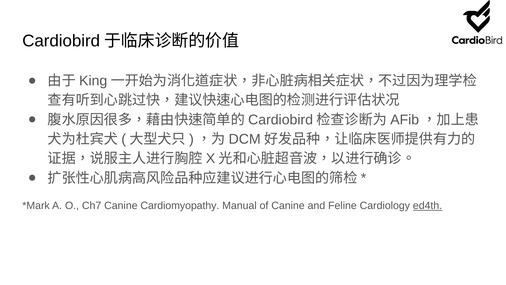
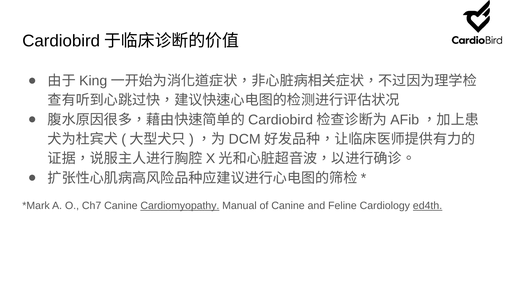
Cardiomyopathy underline: none -> present
